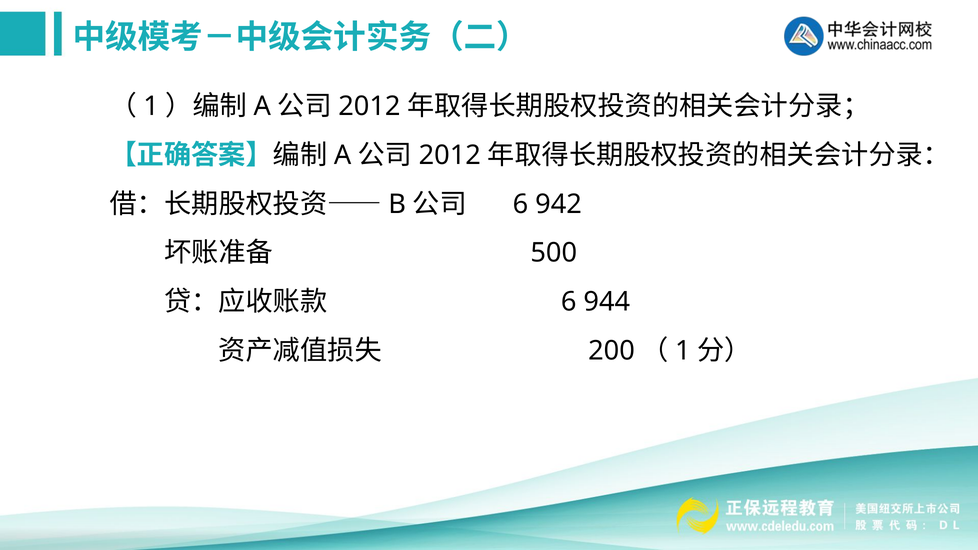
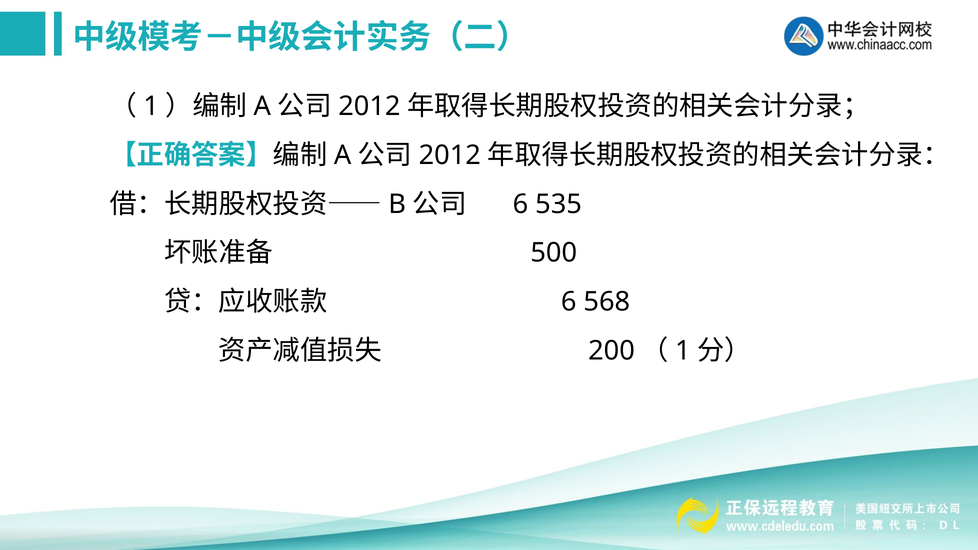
942: 942 -> 535
944: 944 -> 568
